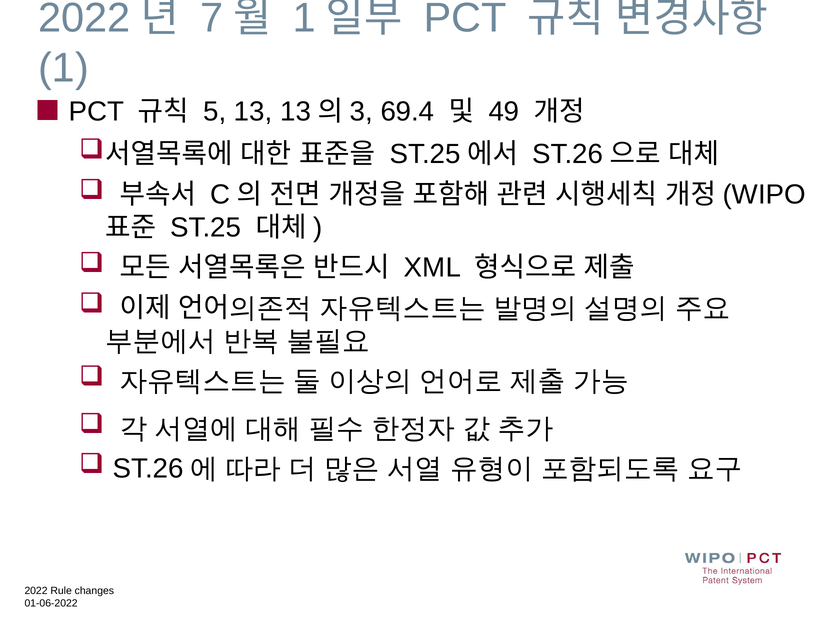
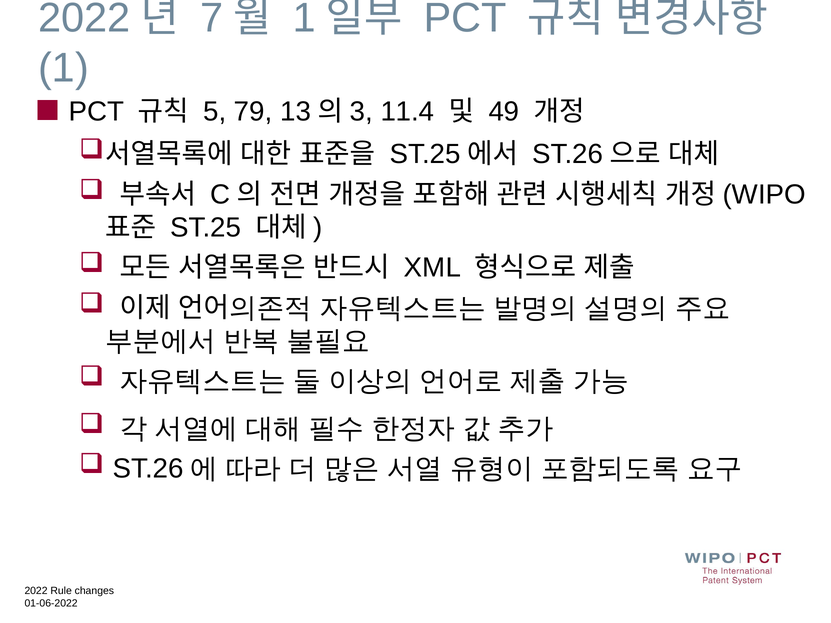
13: 13 -> 79
69.4: 69.4 -> 11.4
